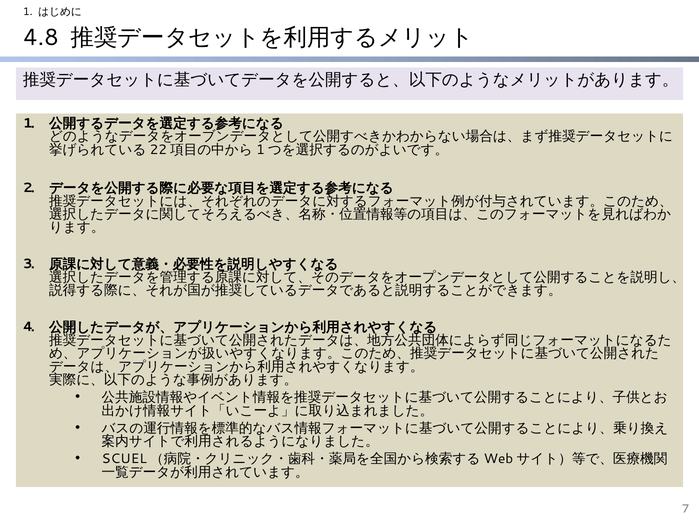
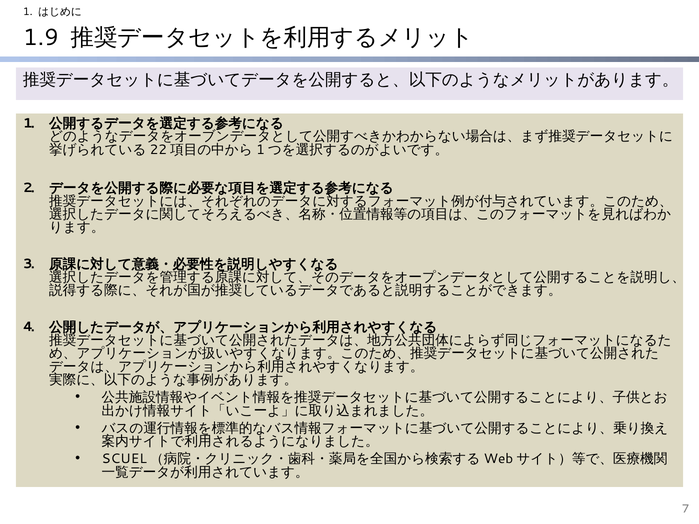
4.8: 4.8 -> 1.9
